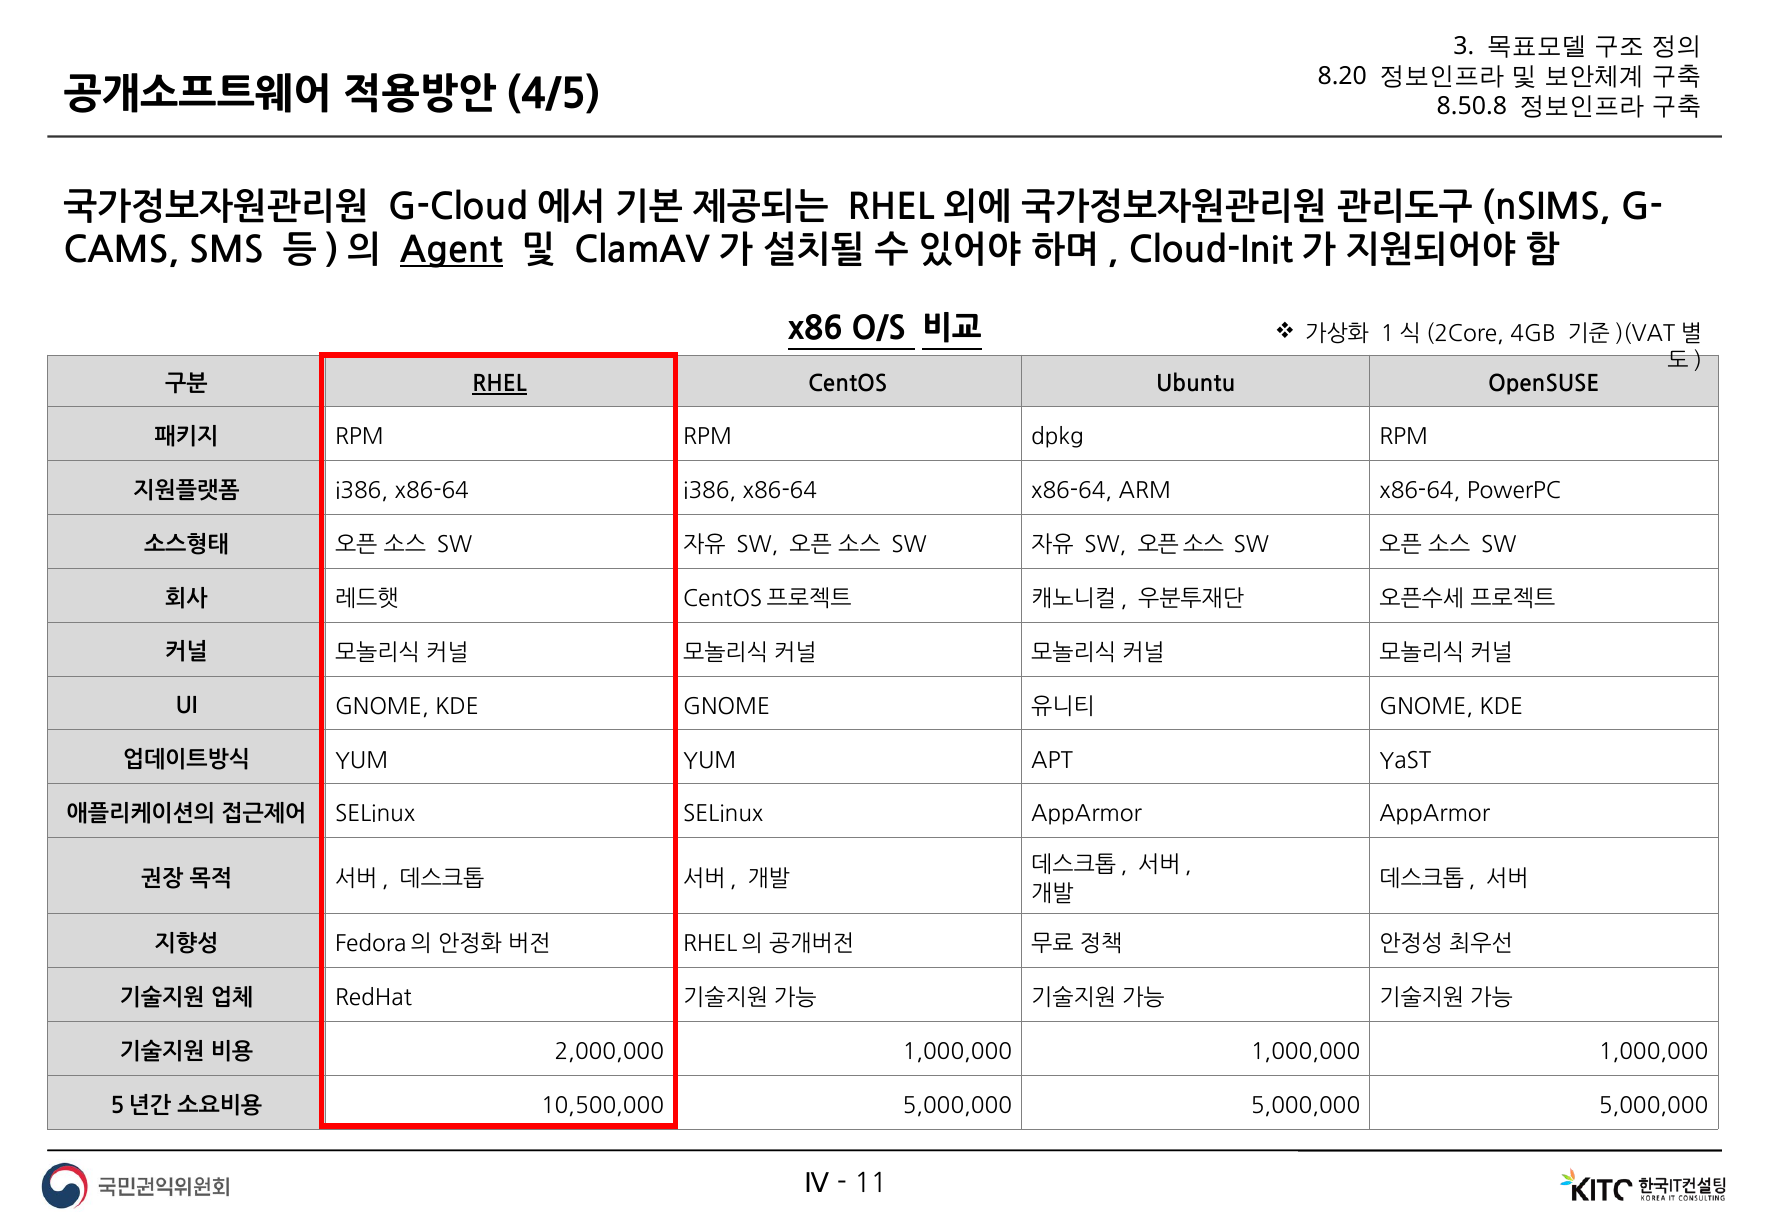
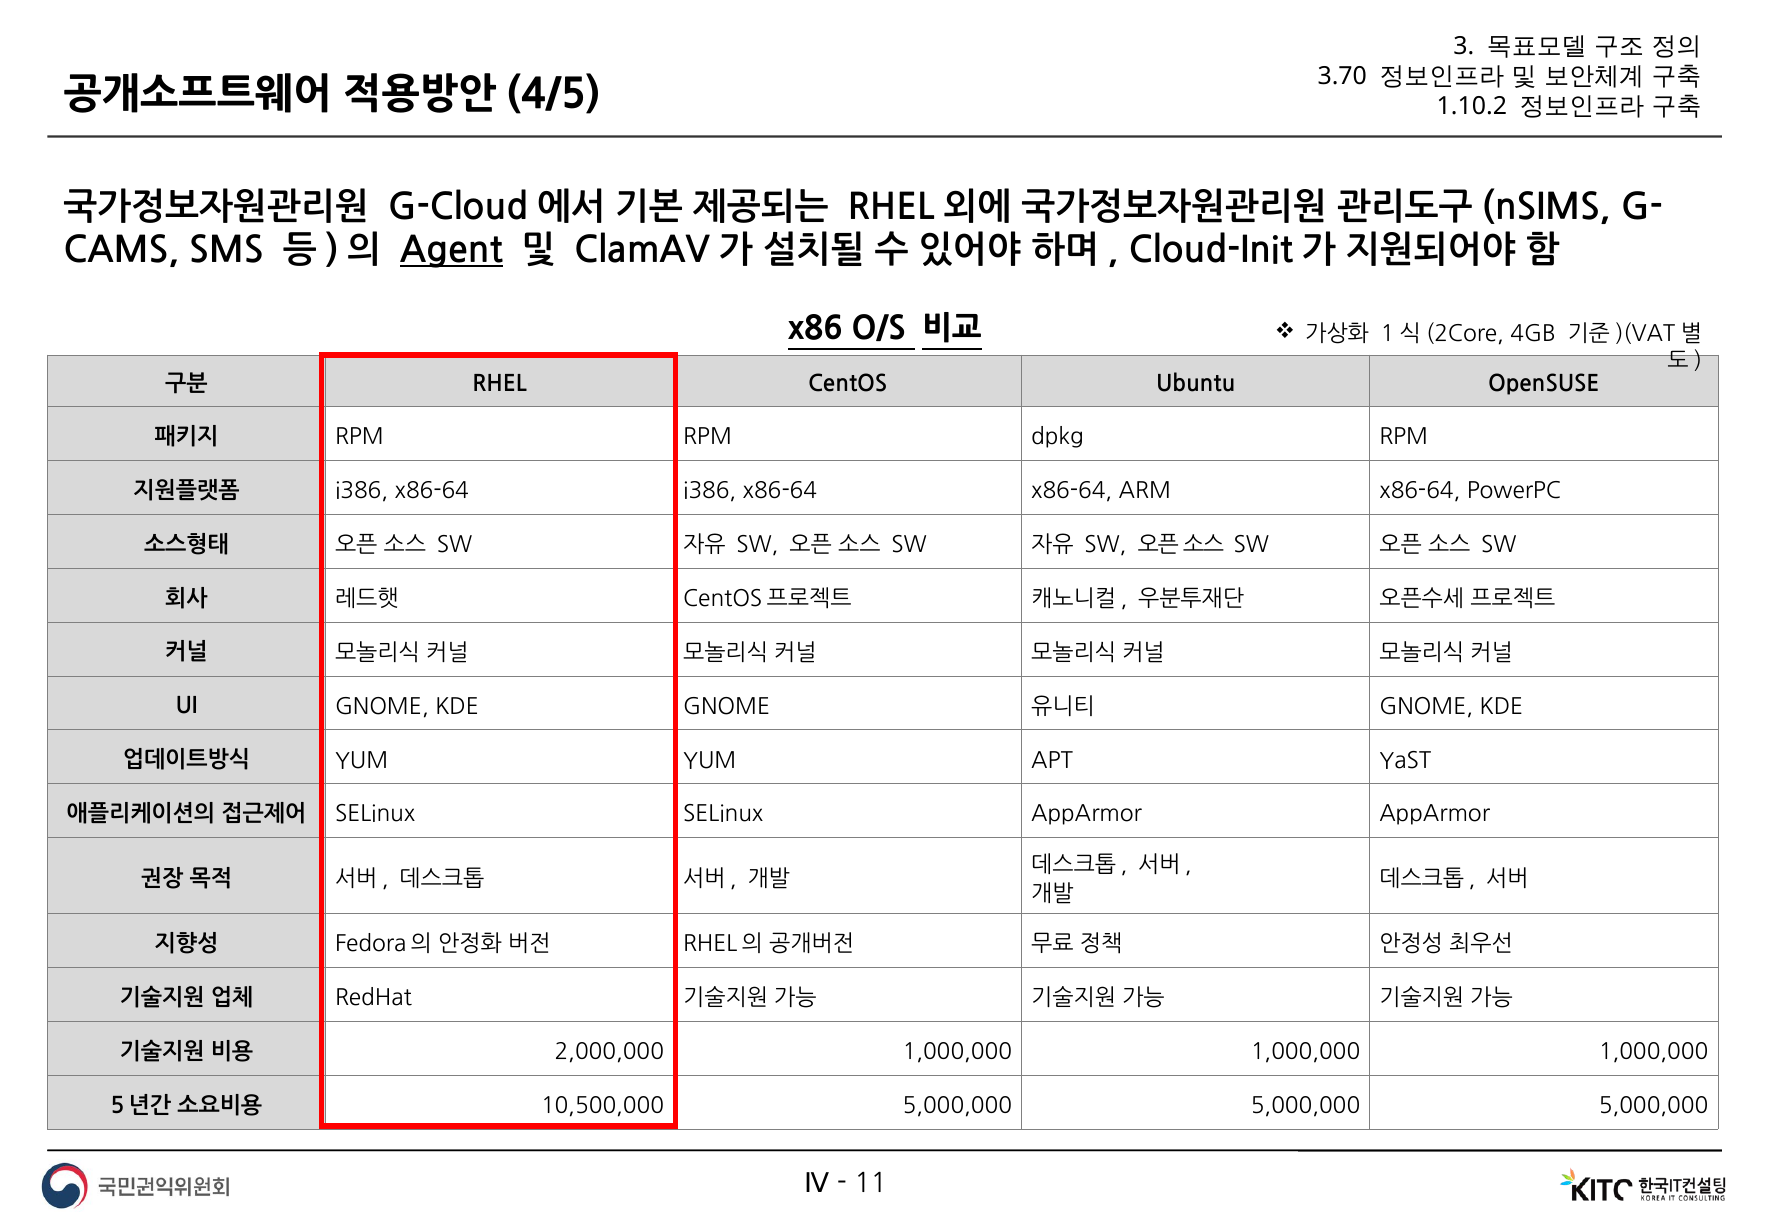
8.20: 8.20 -> 3.70
8.50.8: 8.50.8 -> 1.10.2
RHEL underline: present -> none
